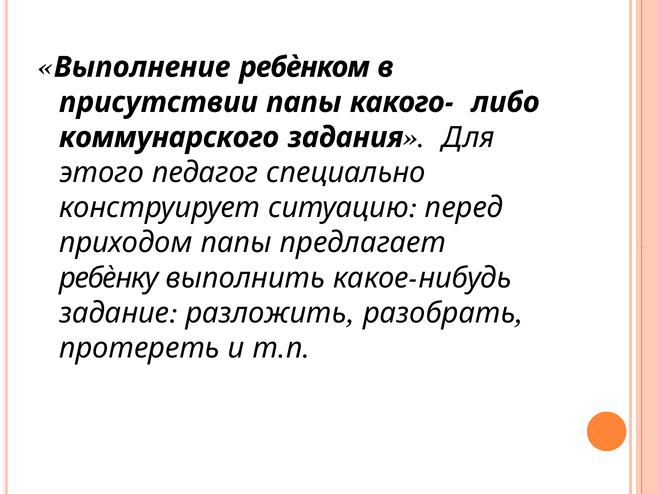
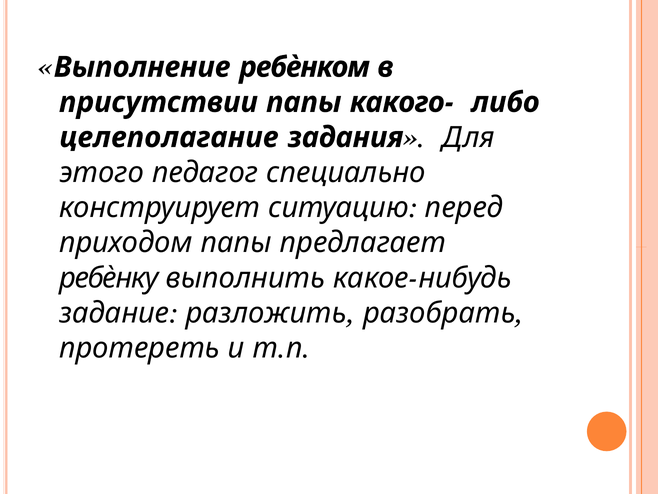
коммунарского: коммунарского -> целеполагание
